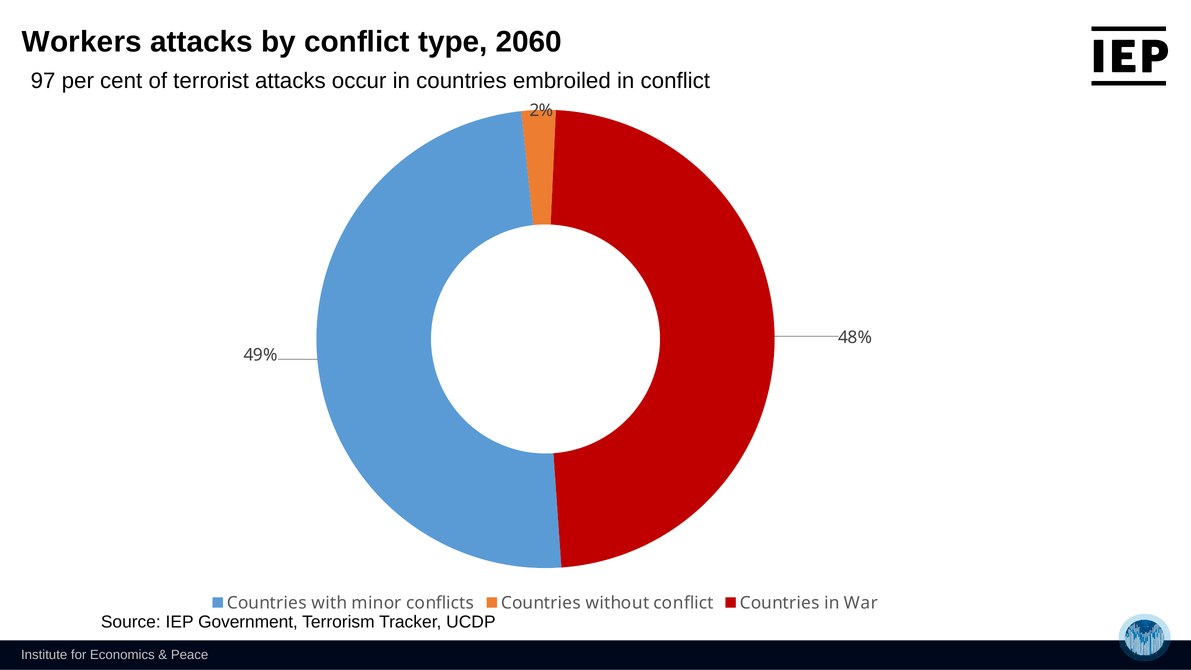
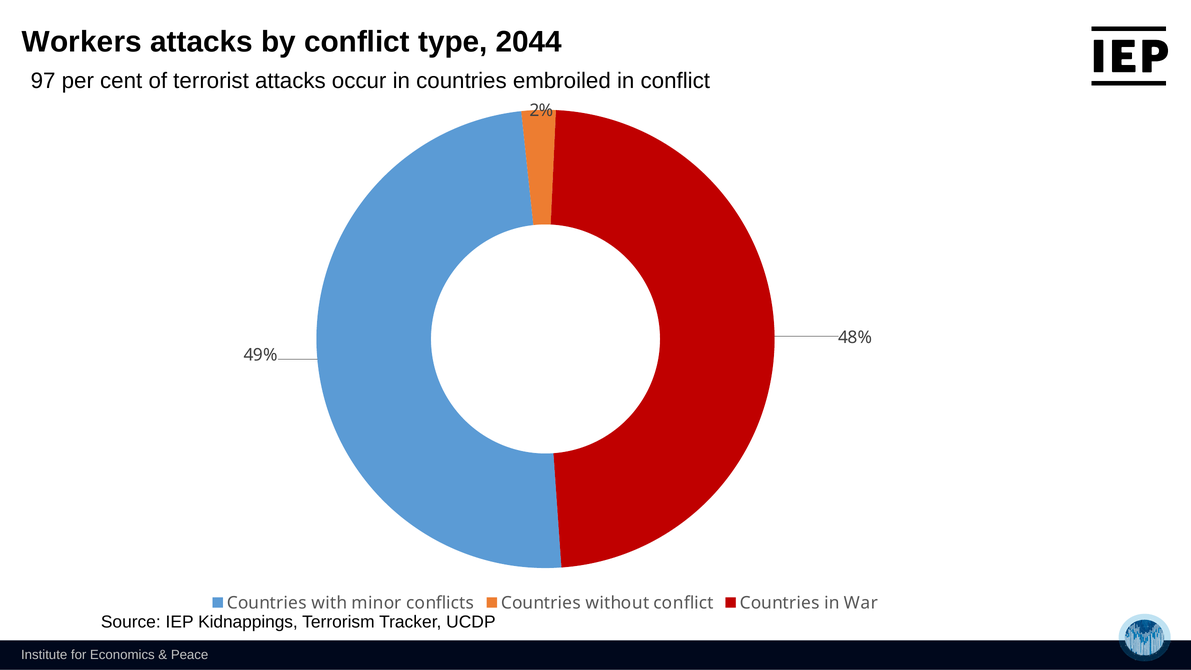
2060: 2060 -> 2044
Government: Government -> Kidnappings
